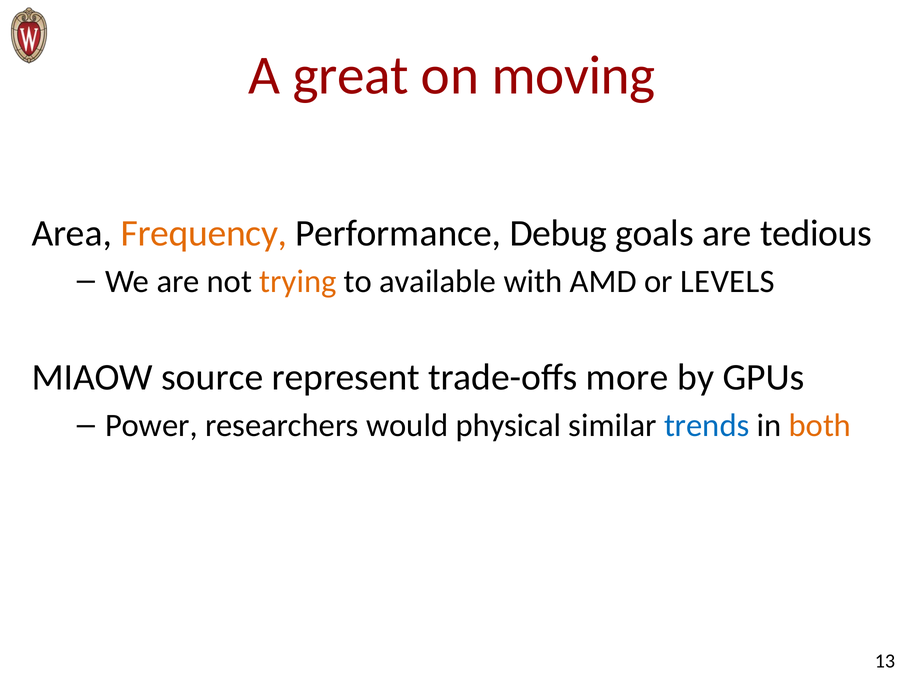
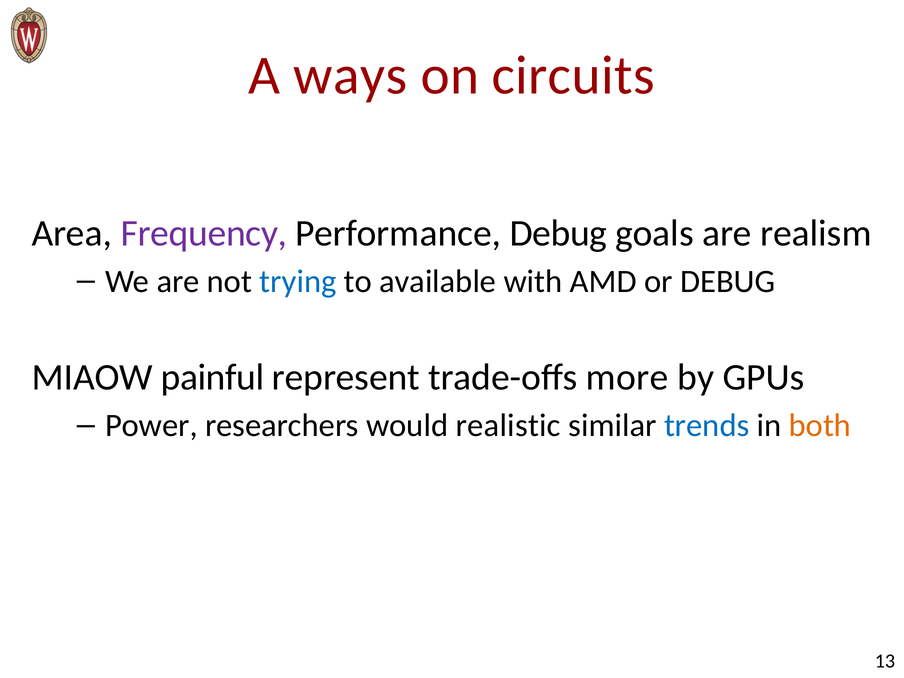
great: great -> ways
moving: moving -> circuits
Frequency colour: orange -> purple
tedious: tedious -> realism
trying colour: orange -> blue
or LEVELS: LEVELS -> DEBUG
source: source -> painful
physical: physical -> realistic
